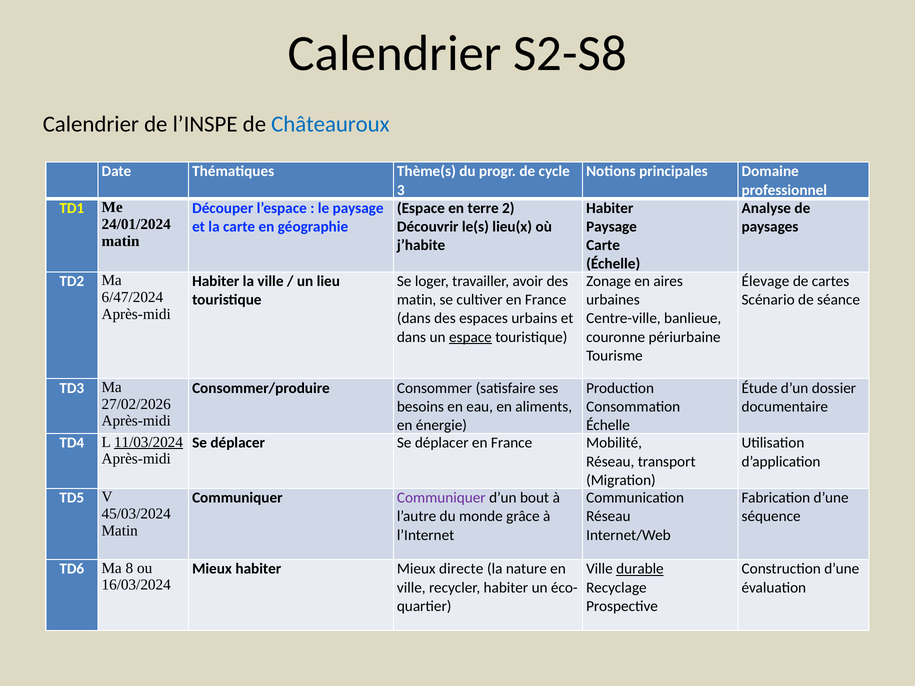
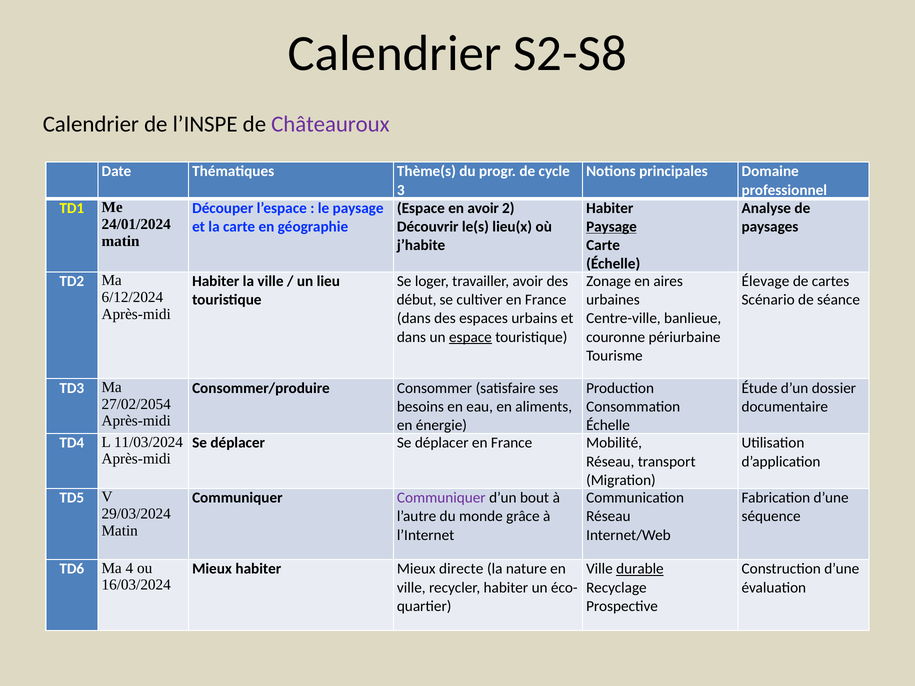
Châteauroux colour: blue -> purple
en terre: terre -> avoir
Paysage at (612, 227) underline: none -> present
6/47/2024: 6/47/2024 -> 6/12/2024
matin at (417, 300): matin -> début
27/02/2026: 27/02/2026 -> 27/02/2054
11/03/2024 underline: present -> none
45/03/2024: 45/03/2024 -> 29/03/2024
8: 8 -> 4
